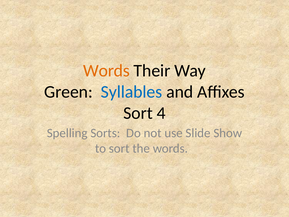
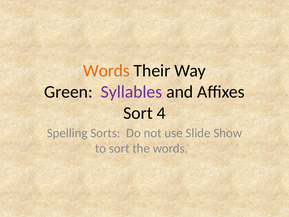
Syllables colour: blue -> purple
